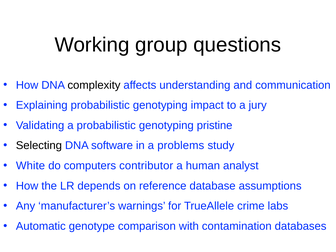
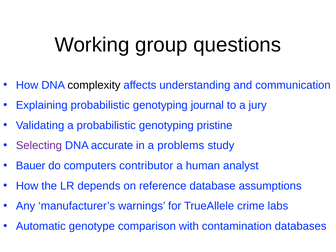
impact: impact -> journal
Selecting colour: black -> purple
software: software -> accurate
White: White -> Bauer
